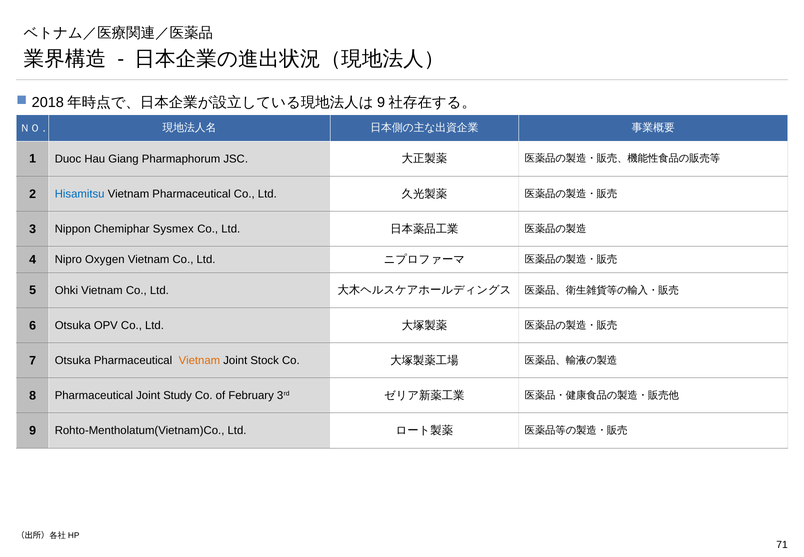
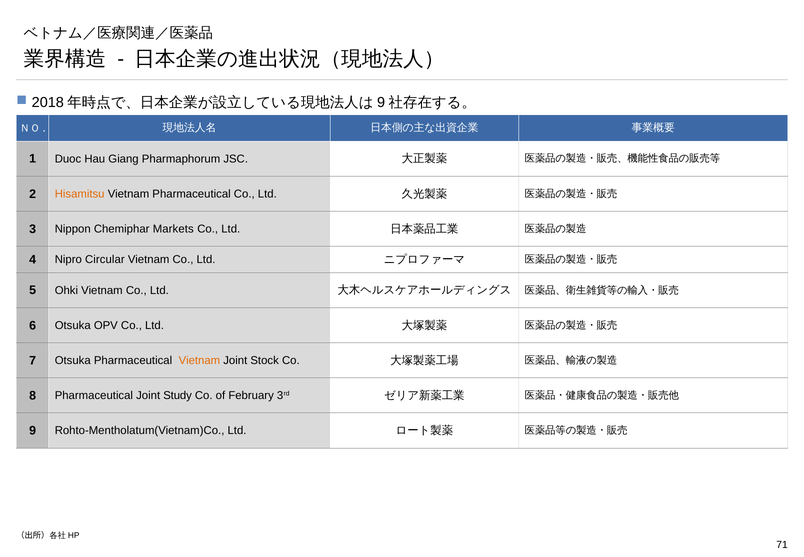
Hisamitsu colour: blue -> orange
Sysmex: Sysmex -> Markets
Oxygen: Oxygen -> Circular
